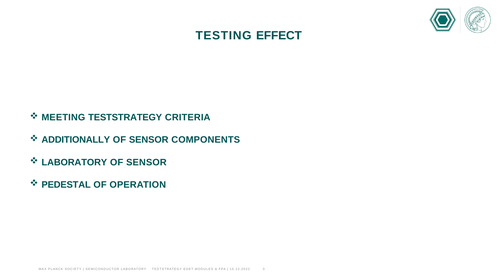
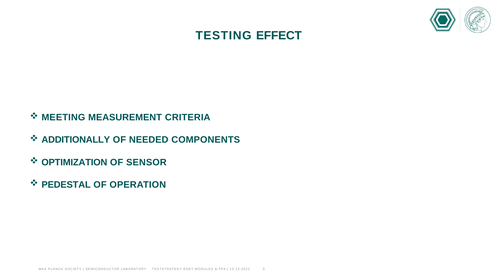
MEETING TESTSTRATEGY: TESTSTRATEGY -> MEASUREMENT
SENSOR at (149, 140): SENSOR -> NEEDED
LABORATORY at (74, 162): LABORATORY -> OPTIMIZATION
